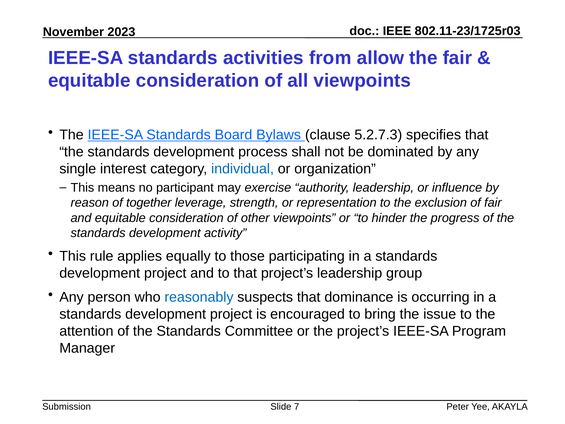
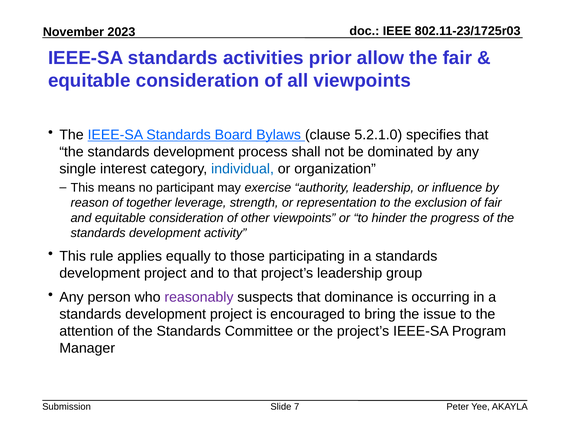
from: from -> prior
5.2.7.3: 5.2.7.3 -> 5.2.1.0
reasonably colour: blue -> purple
